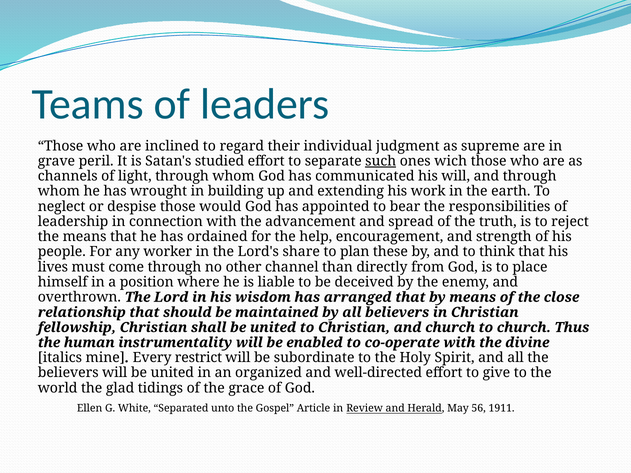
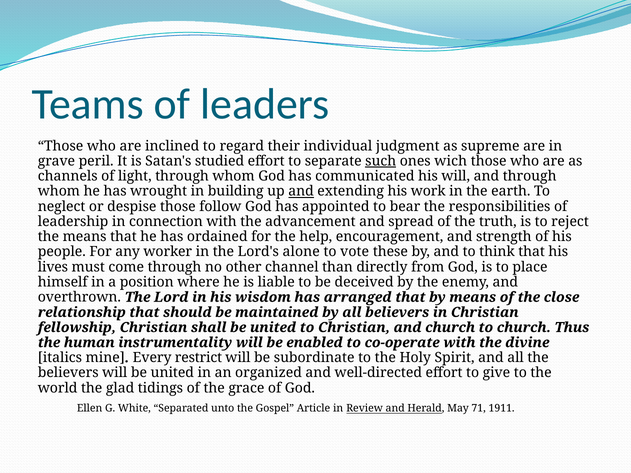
and at (301, 191) underline: none -> present
would: would -> follow
share: share -> alone
plan: plan -> vote
56: 56 -> 71
